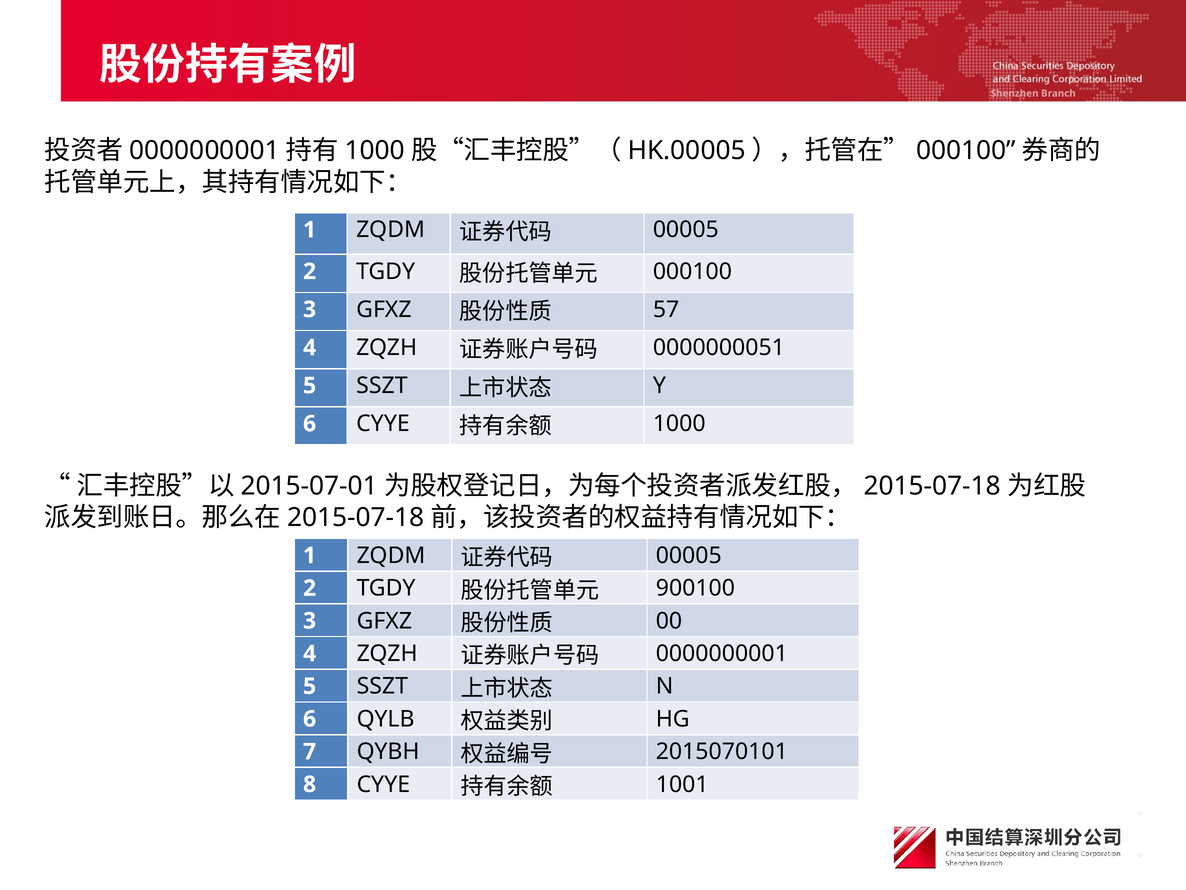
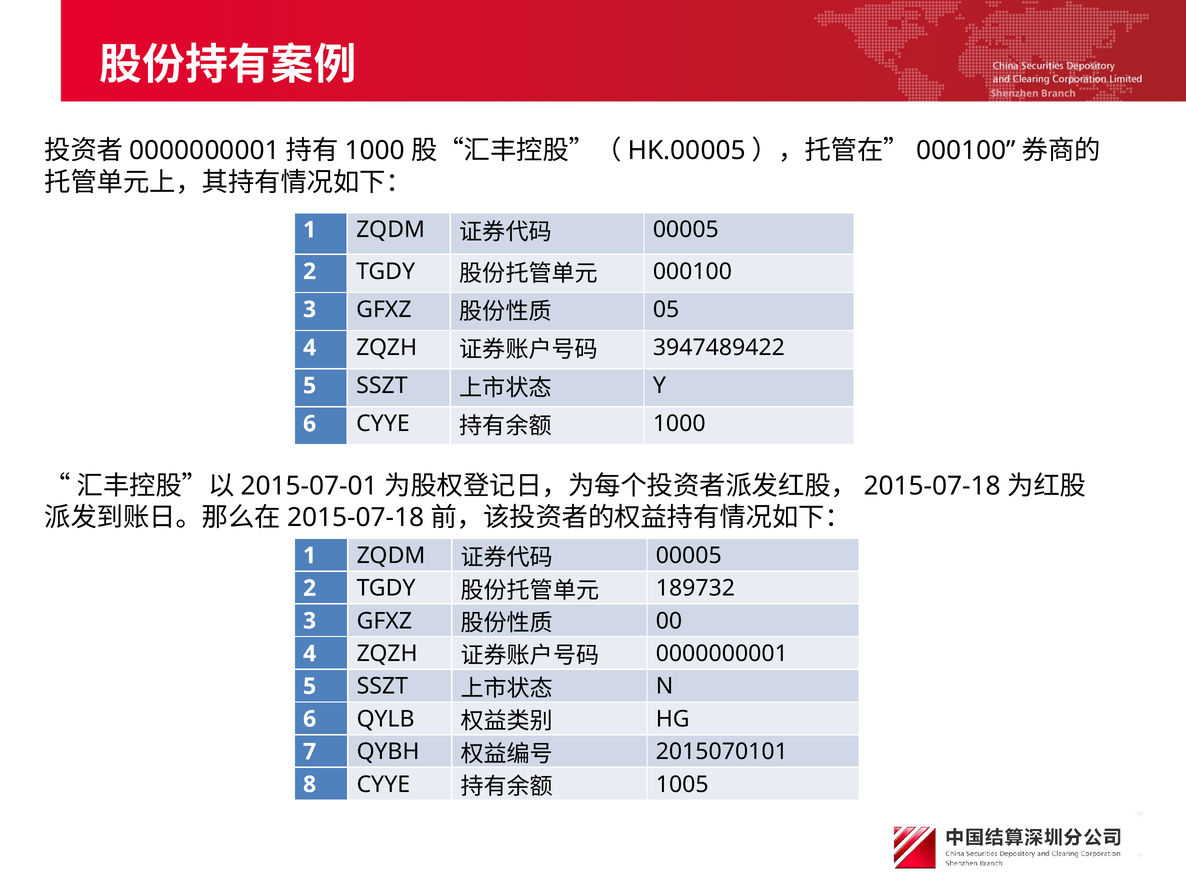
57: 57 -> 05
0000000051: 0000000051 -> 3947489422
900100: 900100 -> 189732
1001: 1001 -> 1005
